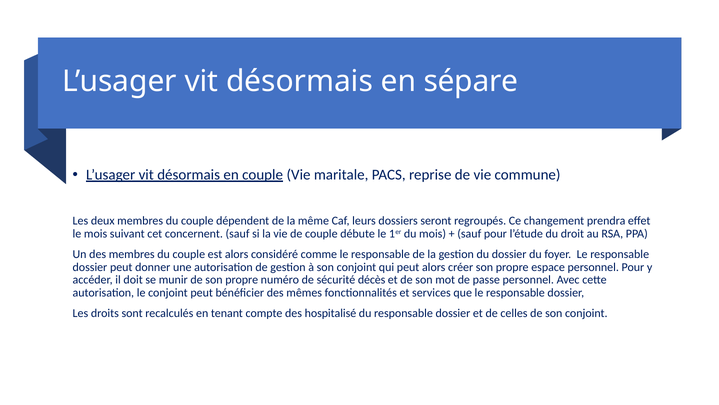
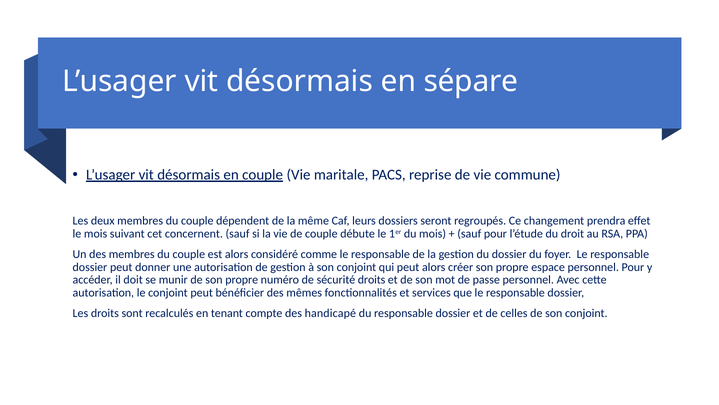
sécurité décès: décès -> droits
hospitalisé: hospitalisé -> handicapé
